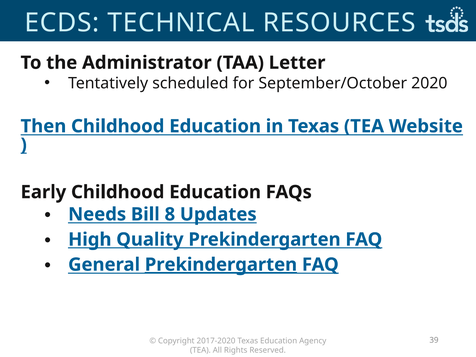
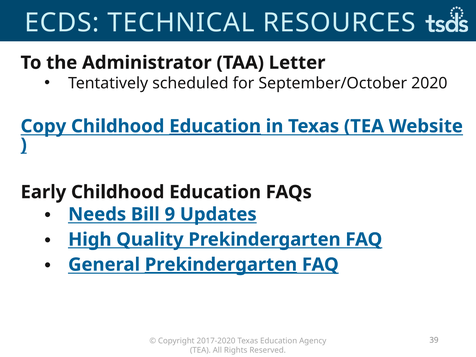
Then: Then -> Copy
Education at (215, 126) underline: none -> present
8: 8 -> 9
